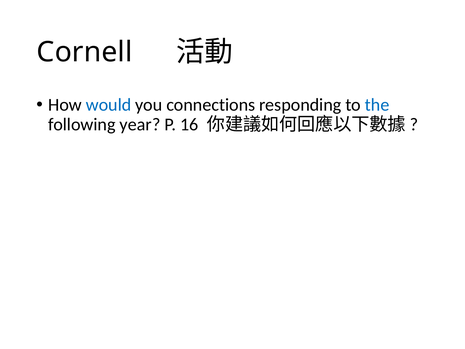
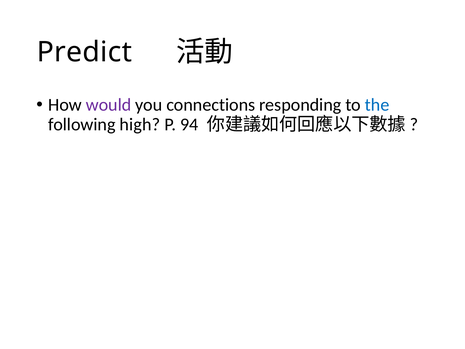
Cornell: Cornell -> Predict
would colour: blue -> purple
year: year -> high
16: 16 -> 94
